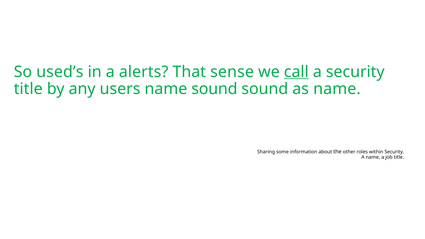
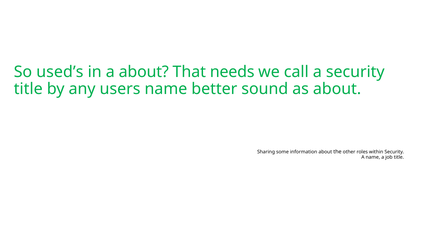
a alerts: alerts -> about
sense: sense -> needs
call underline: present -> none
name sound: sound -> better
as name: name -> about
